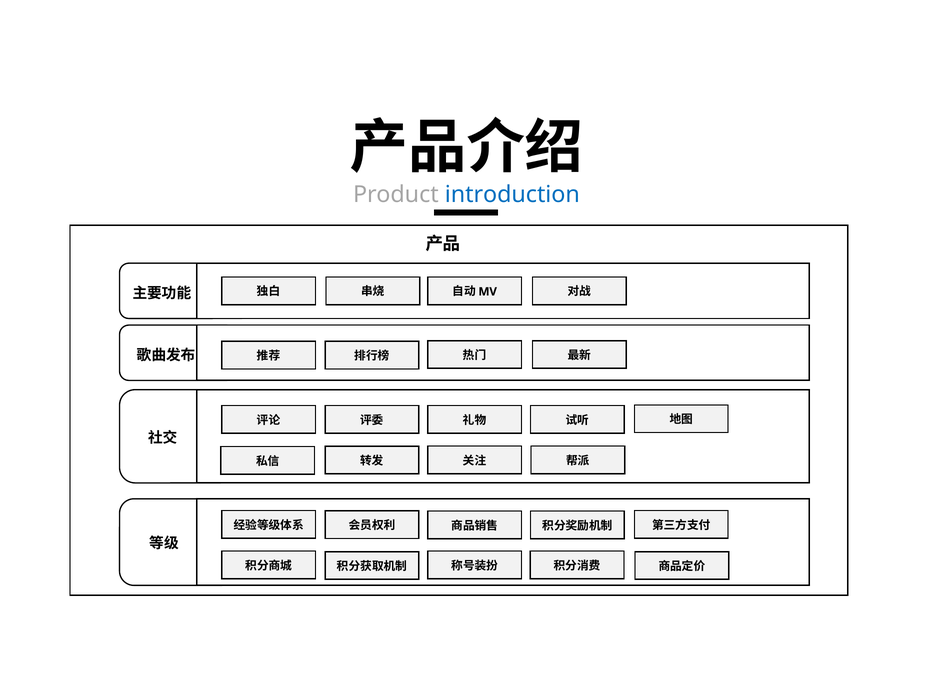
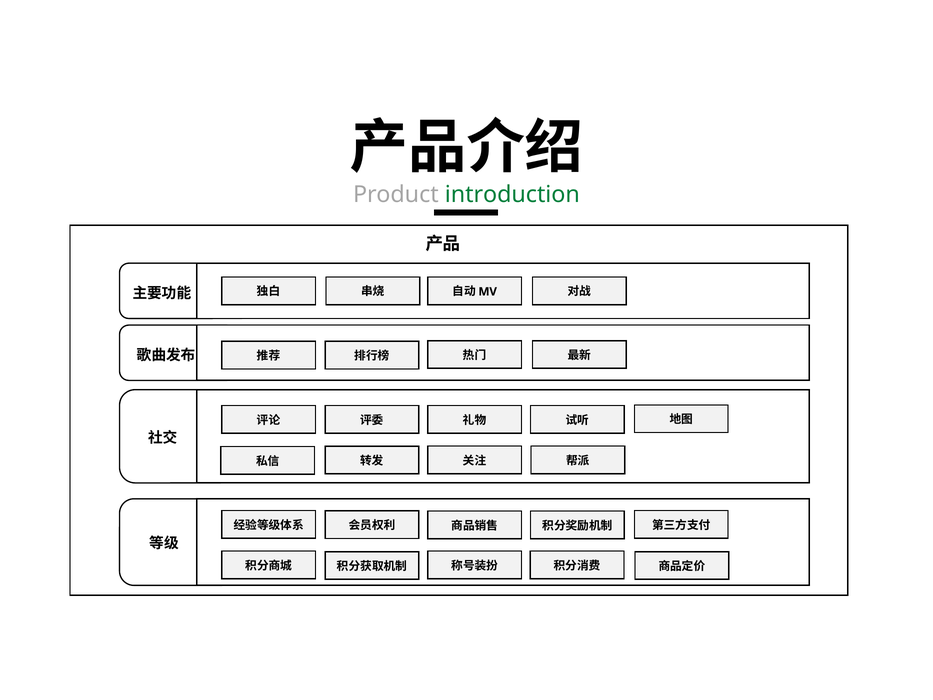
introduction colour: blue -> green
